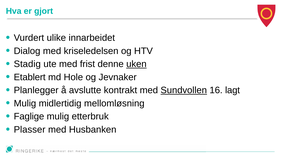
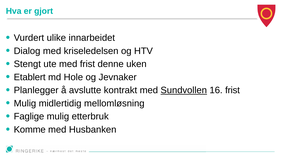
Stadig: Stadig -> Stengt
uken underline: present -> none
16 lagt: lagt -> frist
Plasser: Plasser -> Komme
